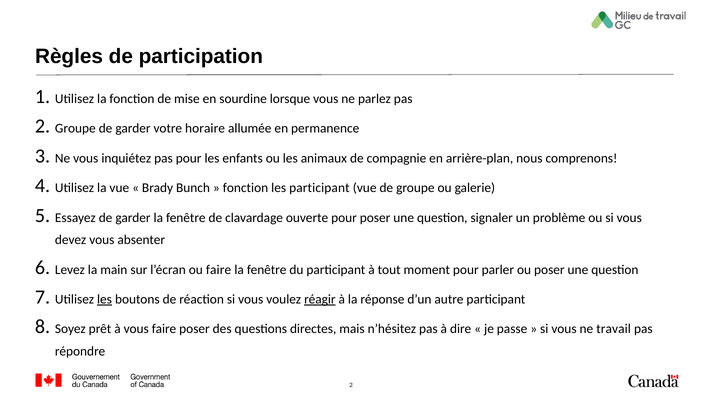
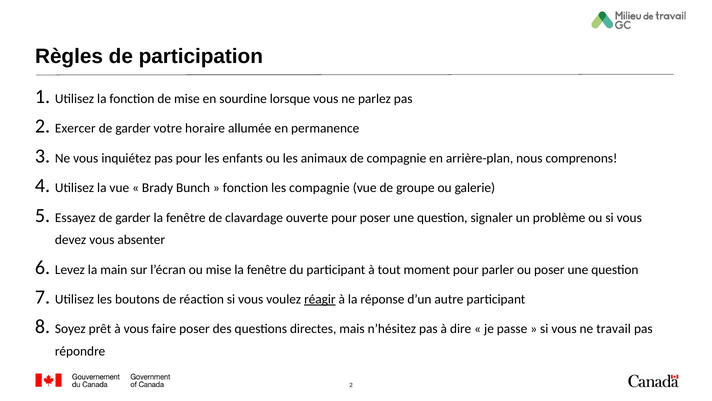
Groupe at (75, 128): Groupe -> Exercer
les participant: participant -> compagnie
ou faire: faire -> mise
les at (105, 299) underline: present -> none
